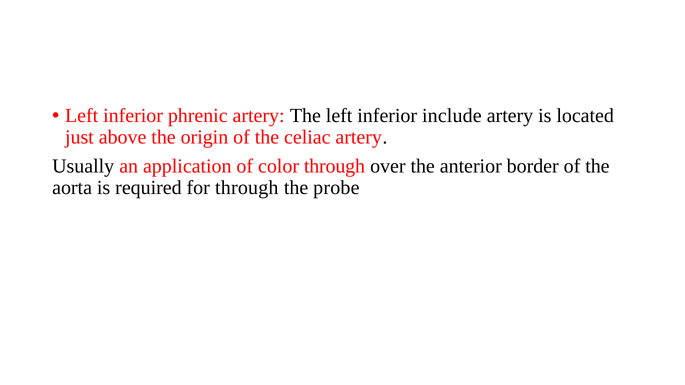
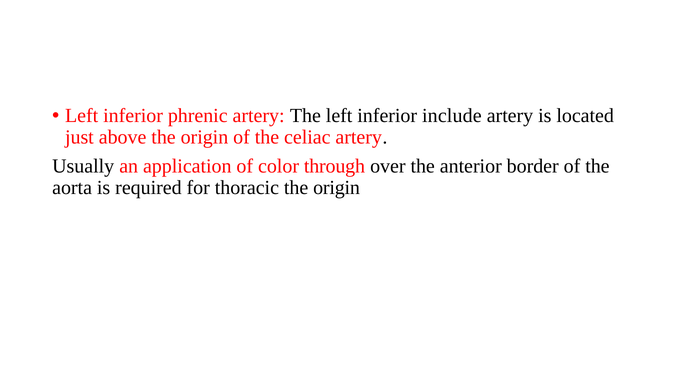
for through: through -> thoracic
probe at (336, 188): probe -> origin
